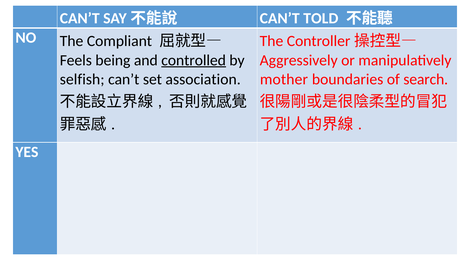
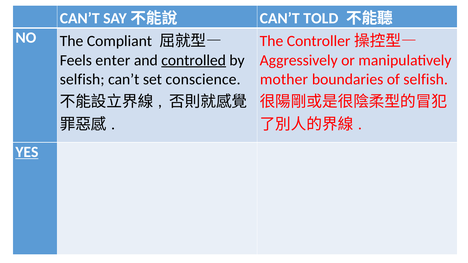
being: being -> enter
association: association -> conscience
of search: search -> selfish
YES underline: none -> present
